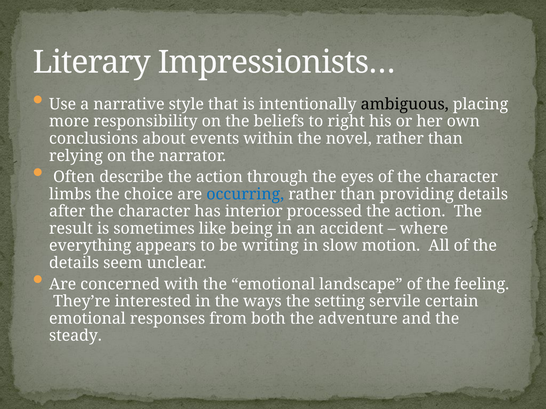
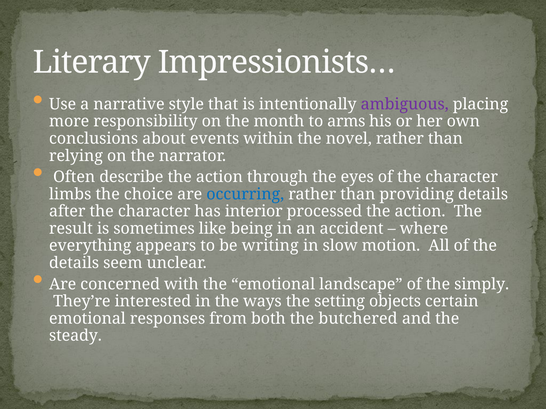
ambiguous colour: black -> purple
beliefs: beliefs -> month
right: right -> arms
feeling: feeling -> simply
servile: servile -> objects
adventure: adventure -> butchered
